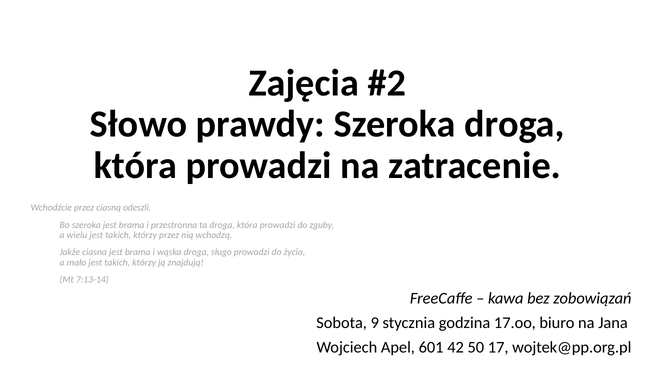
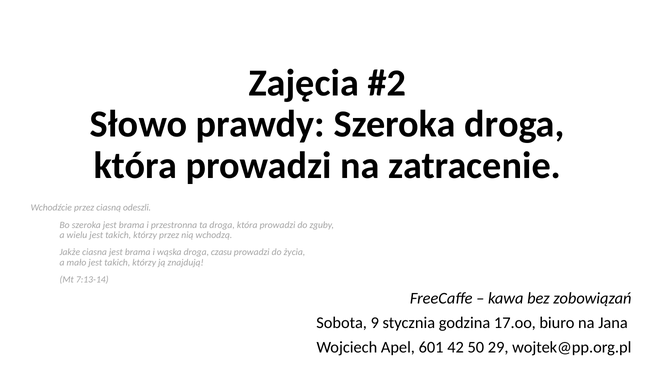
sługo: sługo -> czasu
17: 17 -> 29
